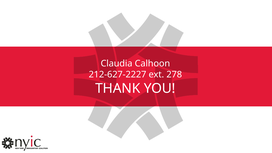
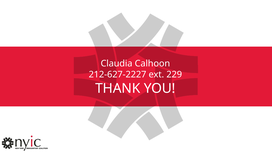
278: 278 -> 229
